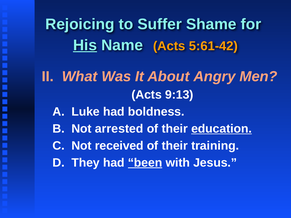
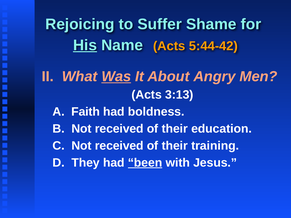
5:61-42: 5:61-42 -> 5:44-42
Was underline: none -> present
9:13: 9:13 -> 3:13
Luke: Luke -> Faith
B Not arrested: arrested -> received
education underline: present -> none
